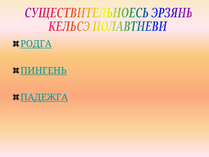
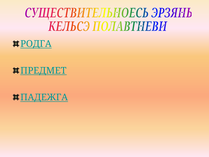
ПИНГЕНЬ: ПИНГЕНЬ -> ПРЕДМЕТ
